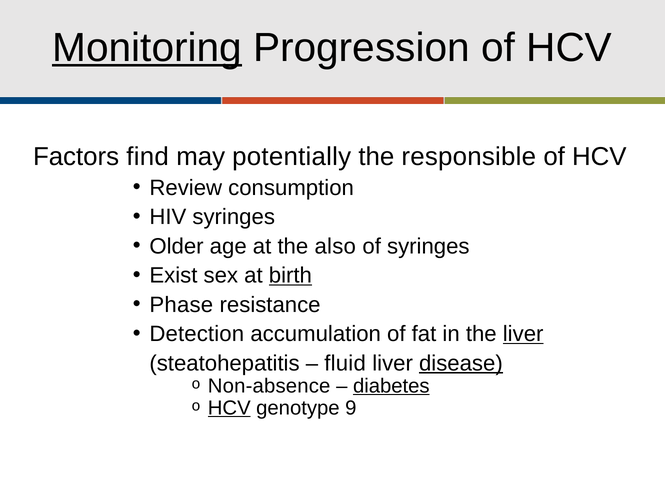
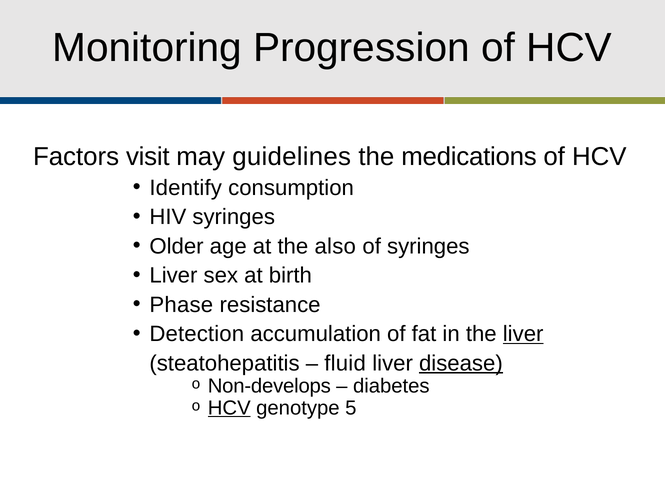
Monitoring underline: present -> none
find: find -> visit
potentially: potentially -> guidelines
responsible: responsible -> medications
Review: Review -> Identify
Exist at (173, 275): Exist -> Liver
birth underline: present -> none
Non-absence: Non-absence -> Non-develops
diabetes underline: present -> none
9: 9 -> 5
